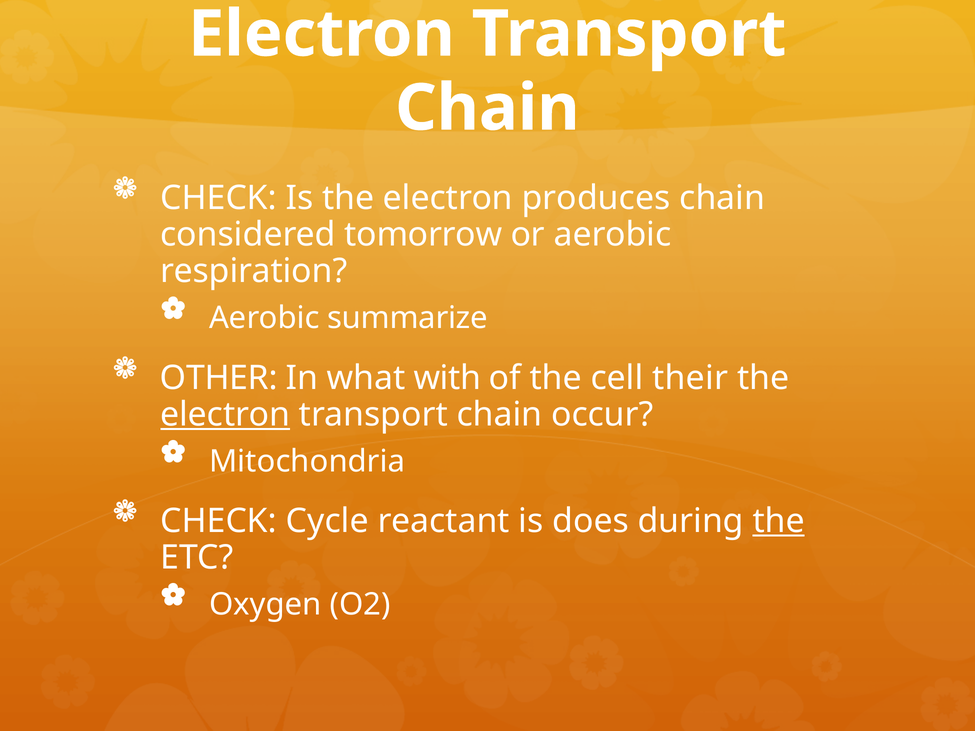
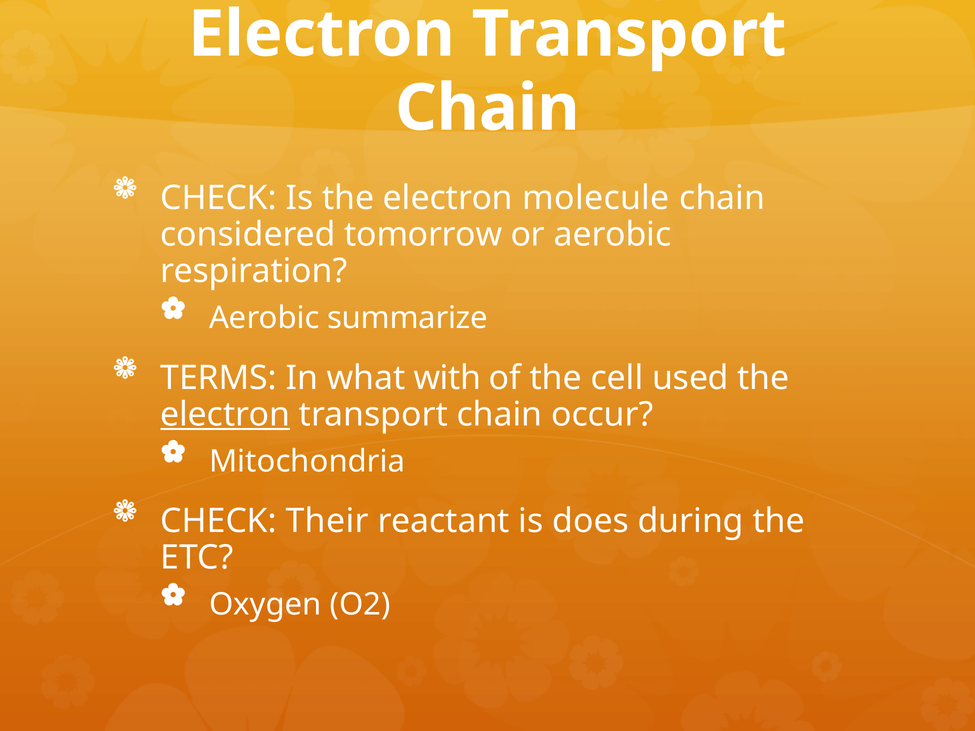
produces: produces -> molecule
OTHER: OTHER -> TERMS
their: their -> used
Cycle: Cycle -> Their
the at (779, 521) underline: present -> none
